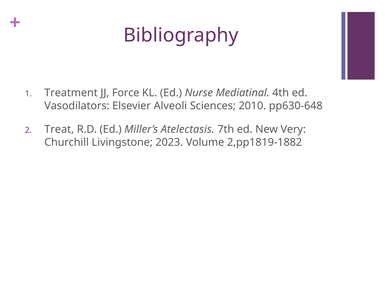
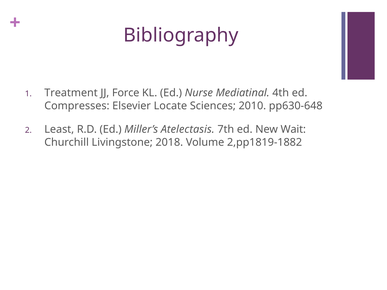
Vasodilators: Vasodilators -> Compresses
Alveoli: Alveoli -> Locate
Treat: Treat -> Least
Very: Very -> Wait
2023: 2023 -> 2018
